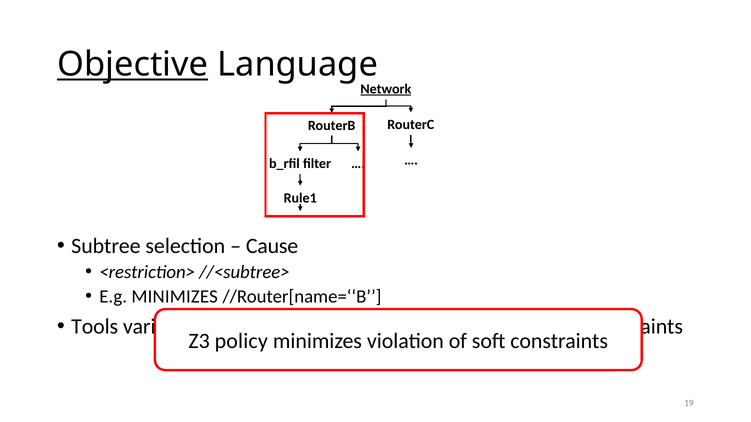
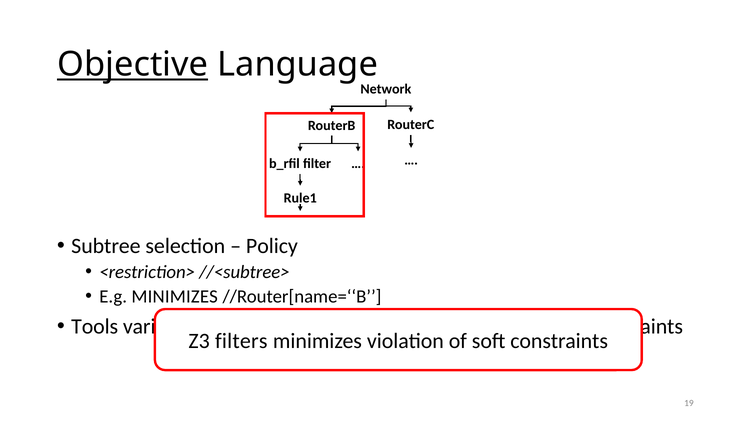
Network underline: present -> none
Cause: Cause -> Policy
policy: policy -> filters
